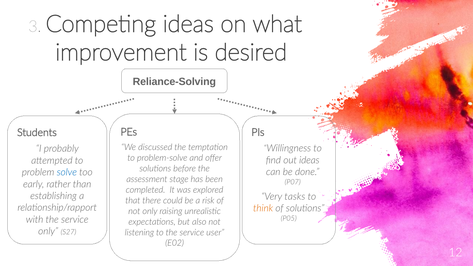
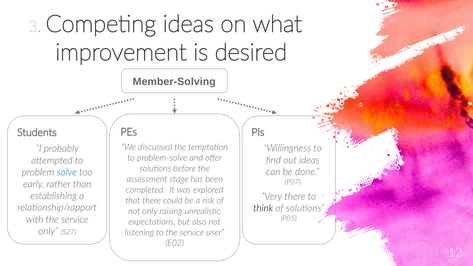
Reliance-Solving: Reliance-Solving -> Member-Solving
Very tasks: tasks -> there
think colour: orange -> black
